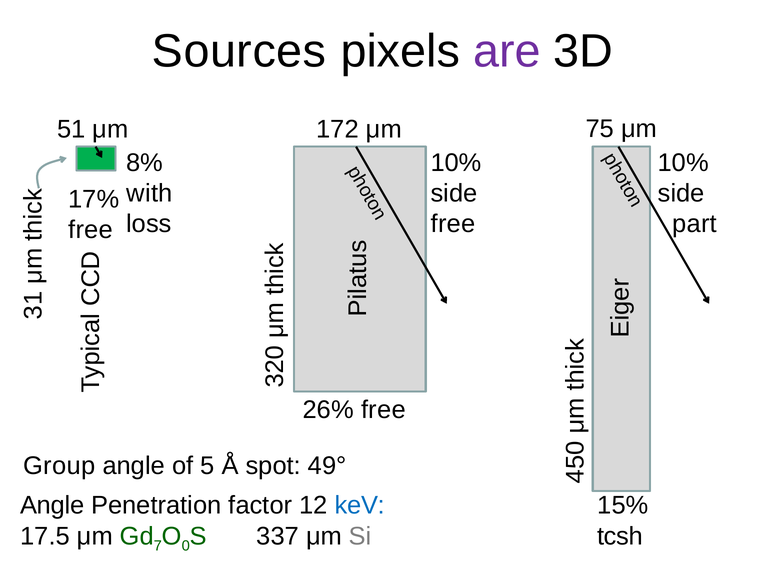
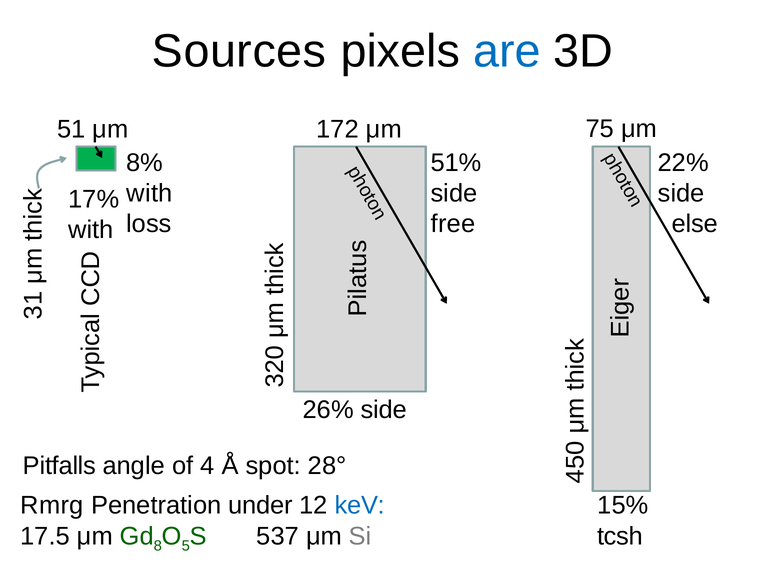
are colour: purple -> blue
10% at (456, 163): 10% -> 51%
10% at (683, 163): 10% -> 22%
part: part -> else
free at (91, 230): free -> with
26% free: free -> side
Group: Group -> Pitfalls
of 5: 5 -> 4
49°: 49° -> 28°
Angle at (52, 505): Angle -> Rmrg
factor: factor -> under
7: 7 -> 8
0 at (186, 546): 0 -> 5
337: 337 -> 537
